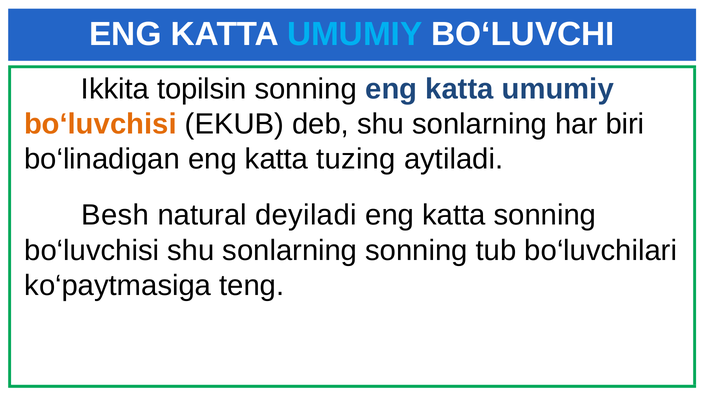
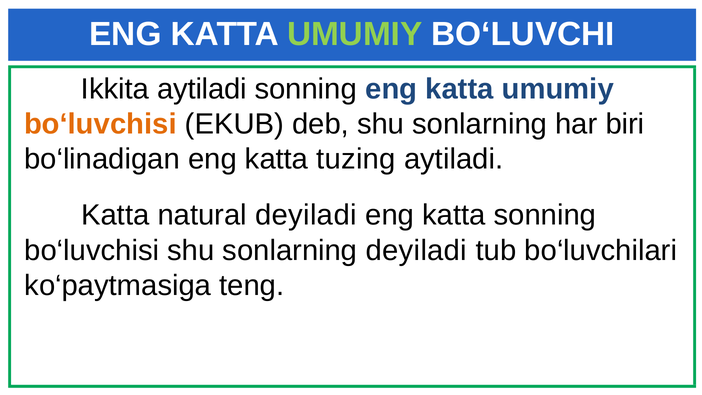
UMUMIY at (355, 34) colour: light blue -> light green
Ikkita topilsin: topilsin -> aytiladi
Besh at (115, 215): Besh -> Katta
sonlarning sonning: sonning -> deyiladi
